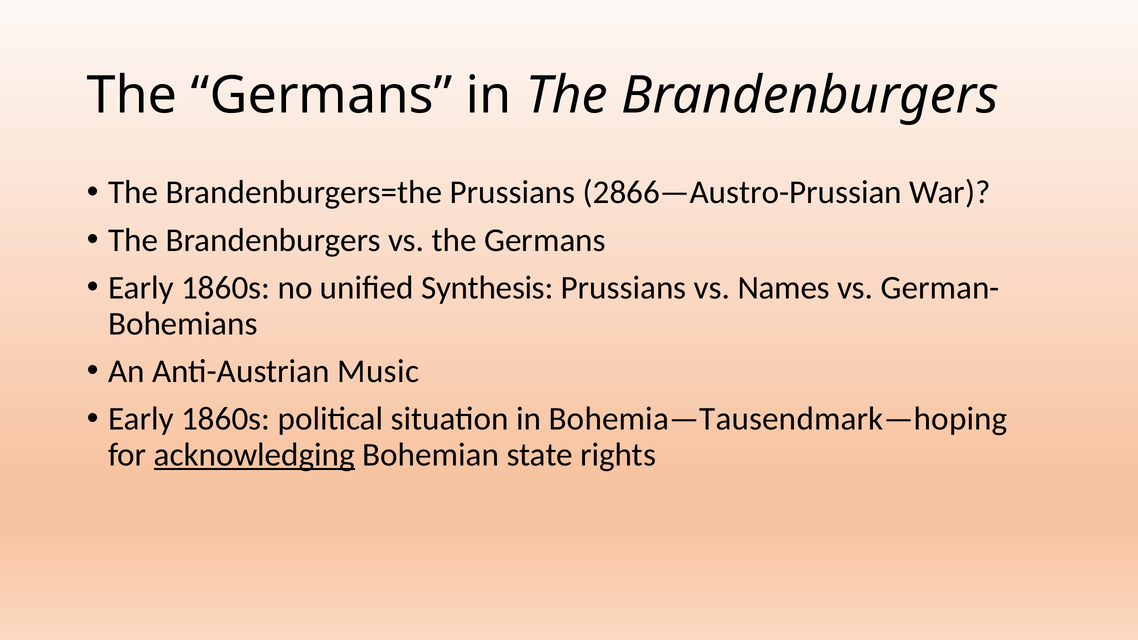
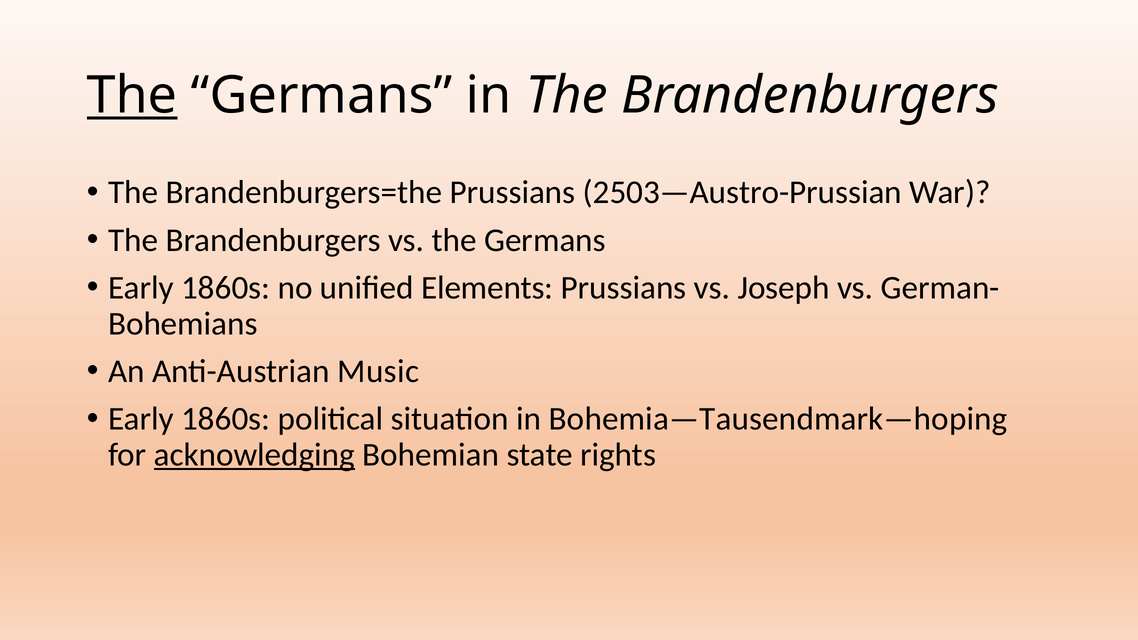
The at (132, 96) underline: none -> present
2866—Austro-Prussian: 2866—Austro-Prussian -> 2503—Austro-Prussian
Synthesis: Synthesis -> Elements
Names: Names -> Joseph
